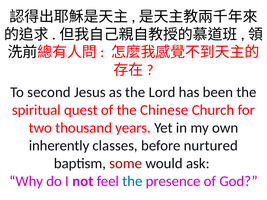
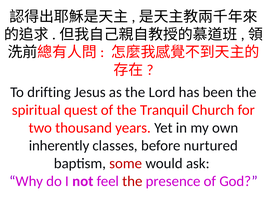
second: second -> drifting
Chinese: Chinese -> Tranquil
the at (132, 181) colour: blue -> red
